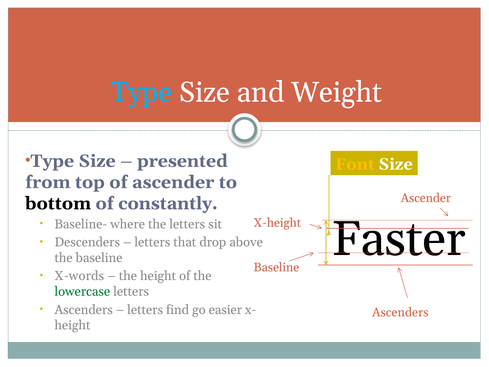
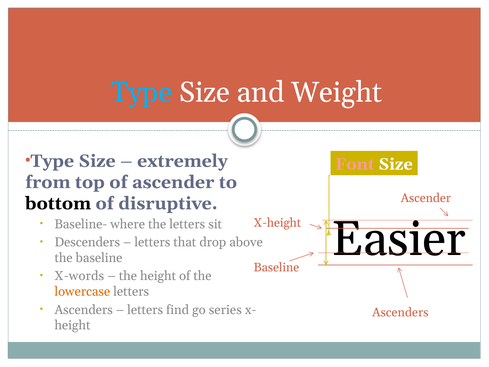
presented: presented -> extremely
Font colour: yellow -> pink
constantly: constantly -> disruptive
Faster: Faster -> Easier
lowercase colour: green -> orange
easier: easier -> series
